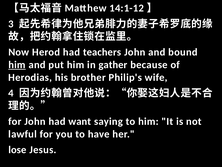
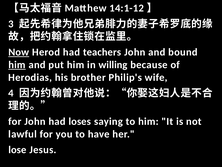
Now underline: none -> present
gather: gather -> willing
want: want -> loses
